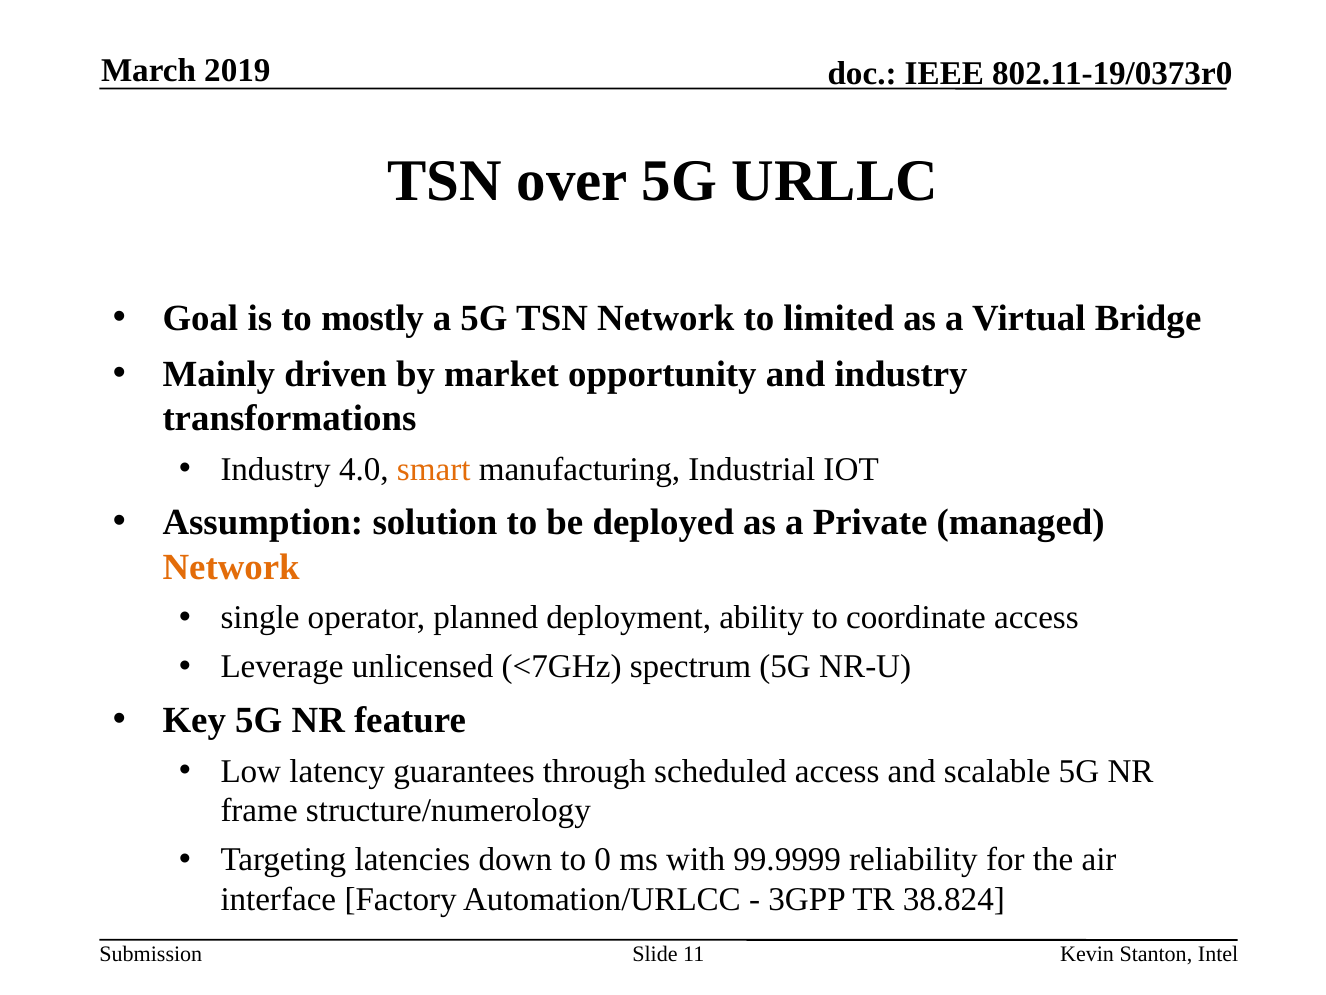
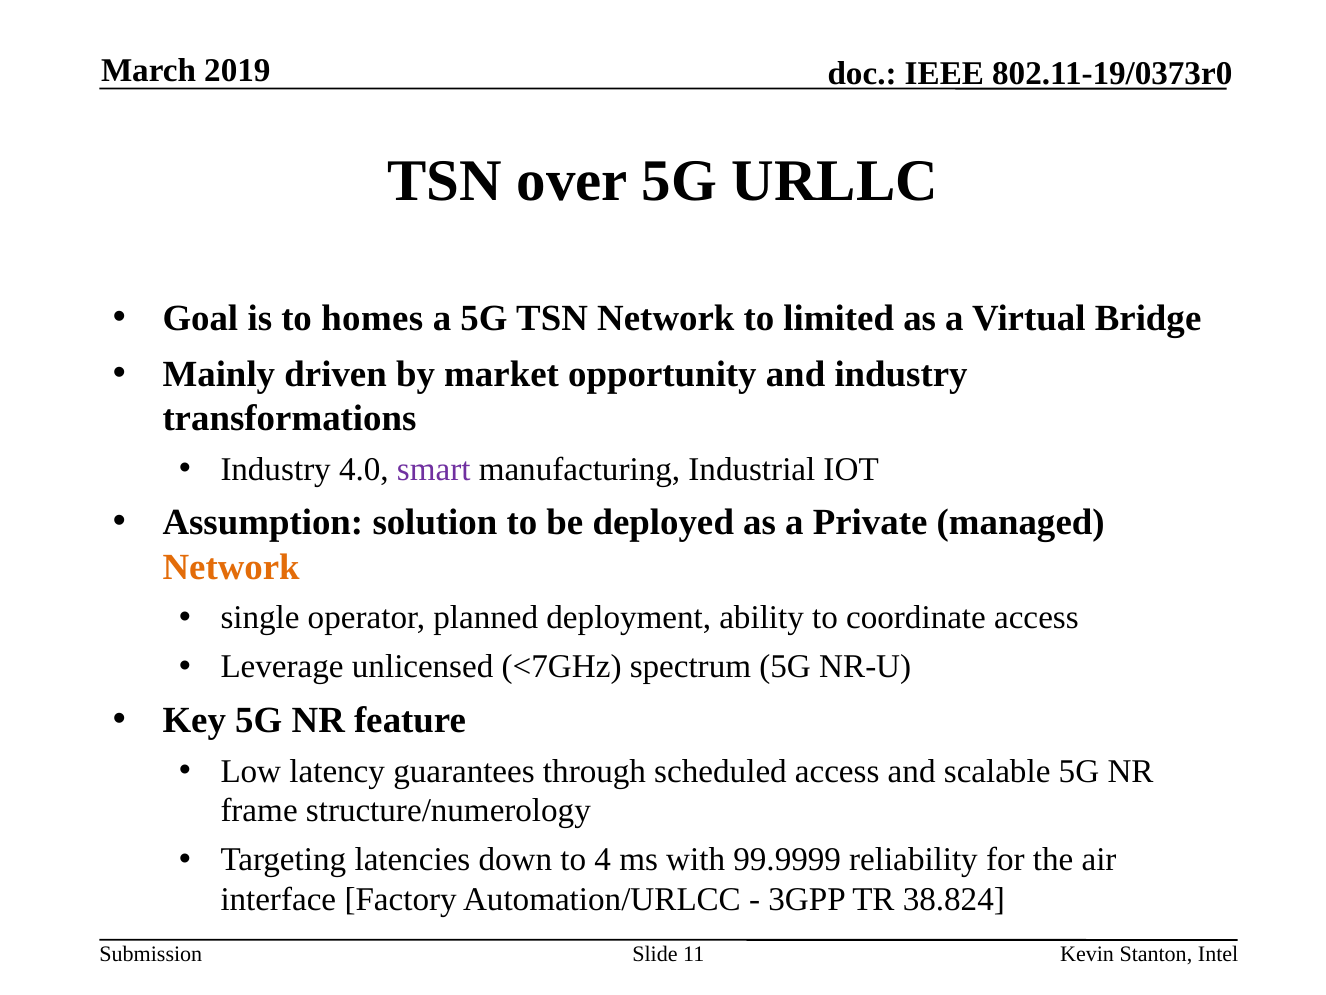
mostly: mostly -> homes
smart colour: orange -> purple
0: 0 -> 4
